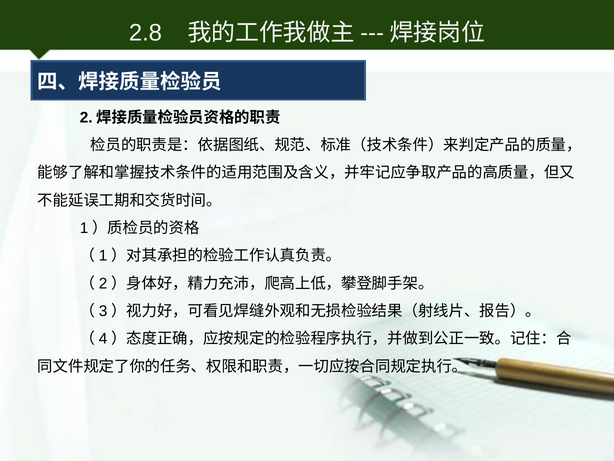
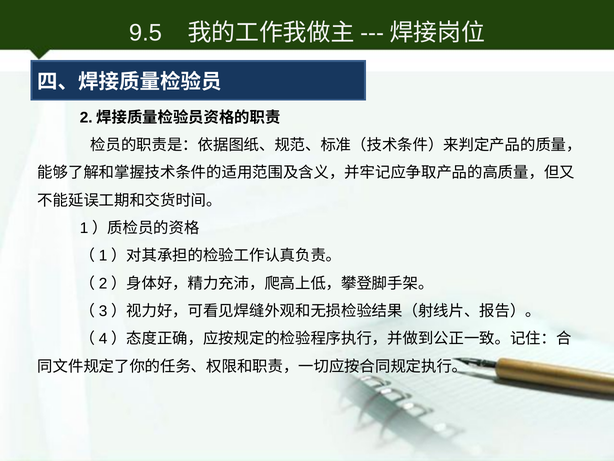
2.8: 2.8 -> 9.5
